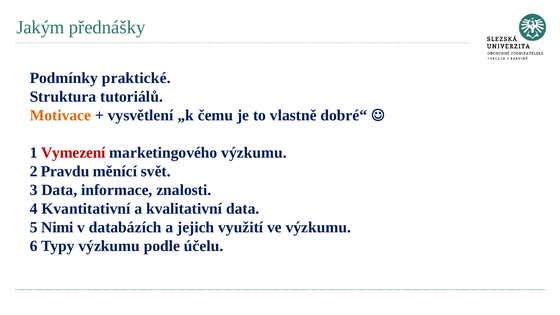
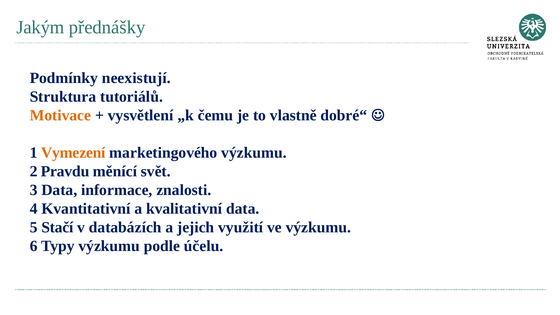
praktické: praktické -> neexistují
Vymezení colour: red -> orange
Nimi: Nimi -> Stačí
